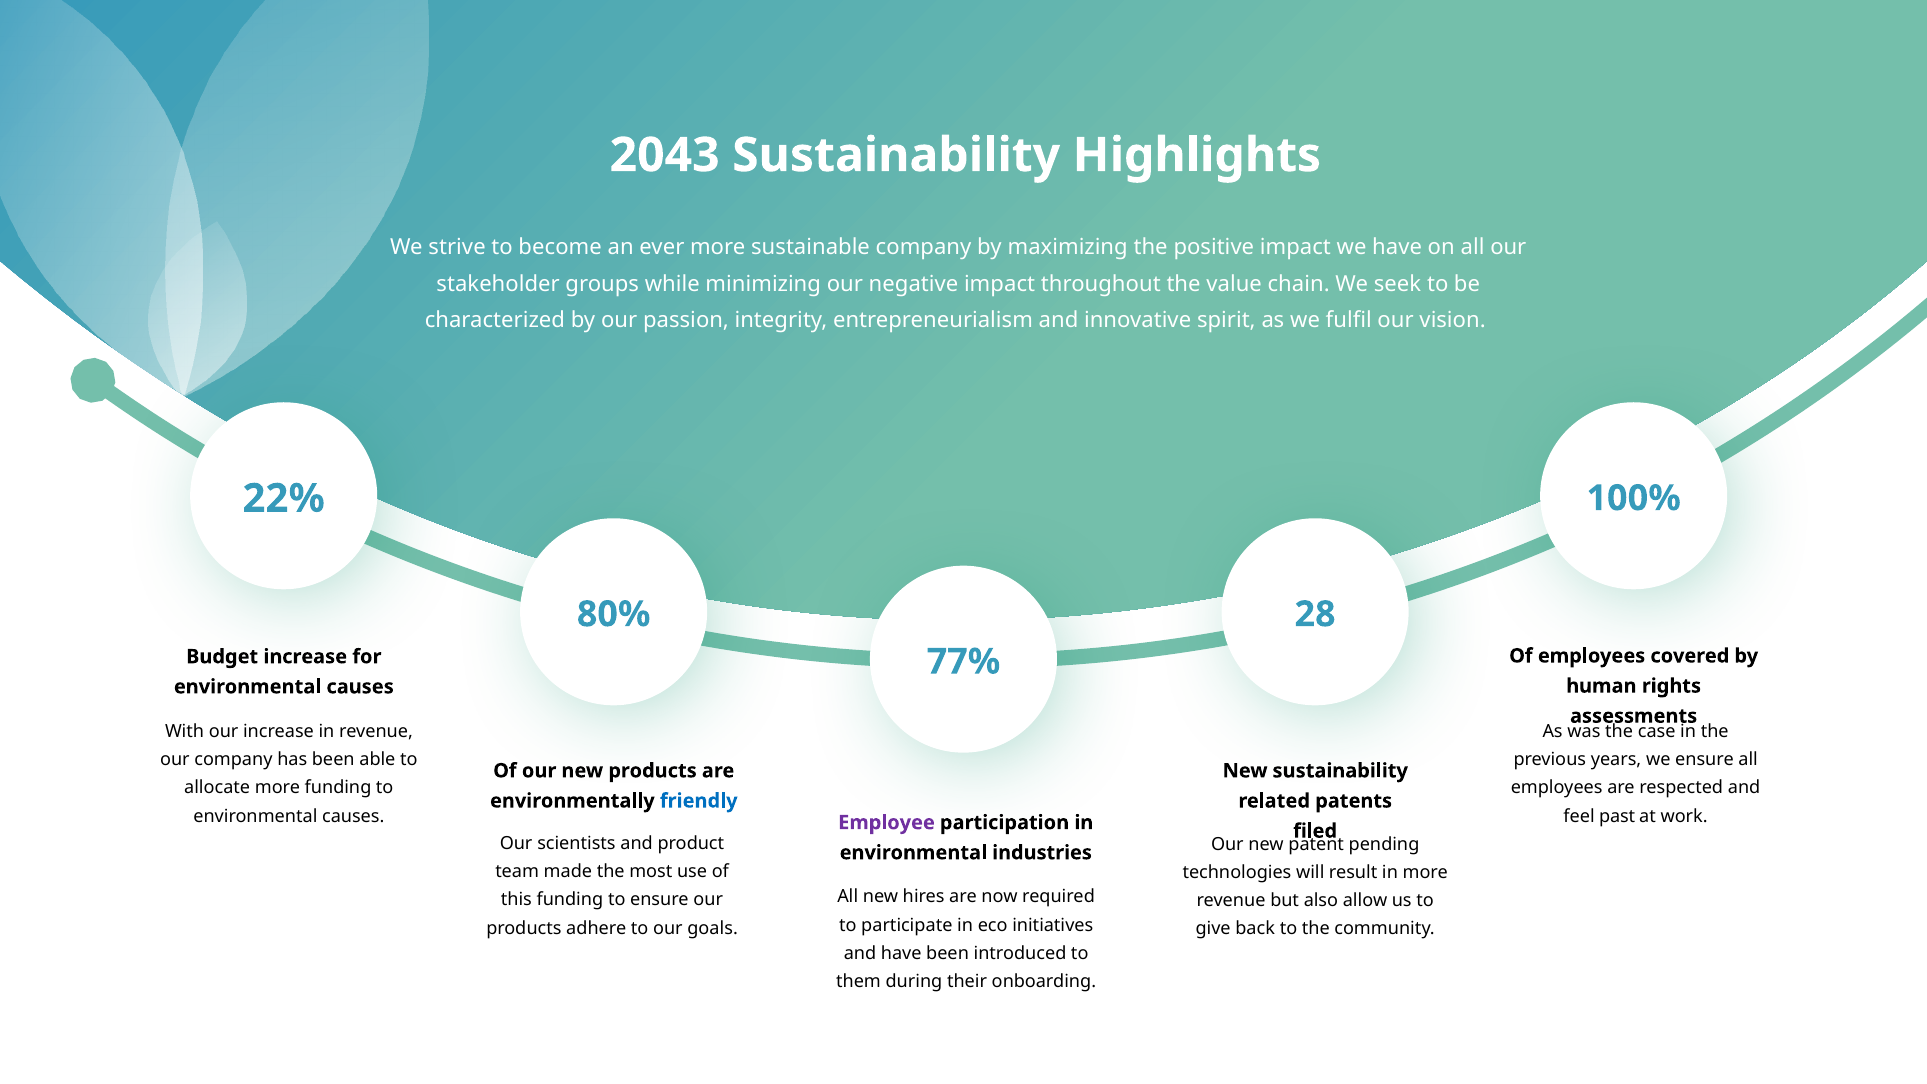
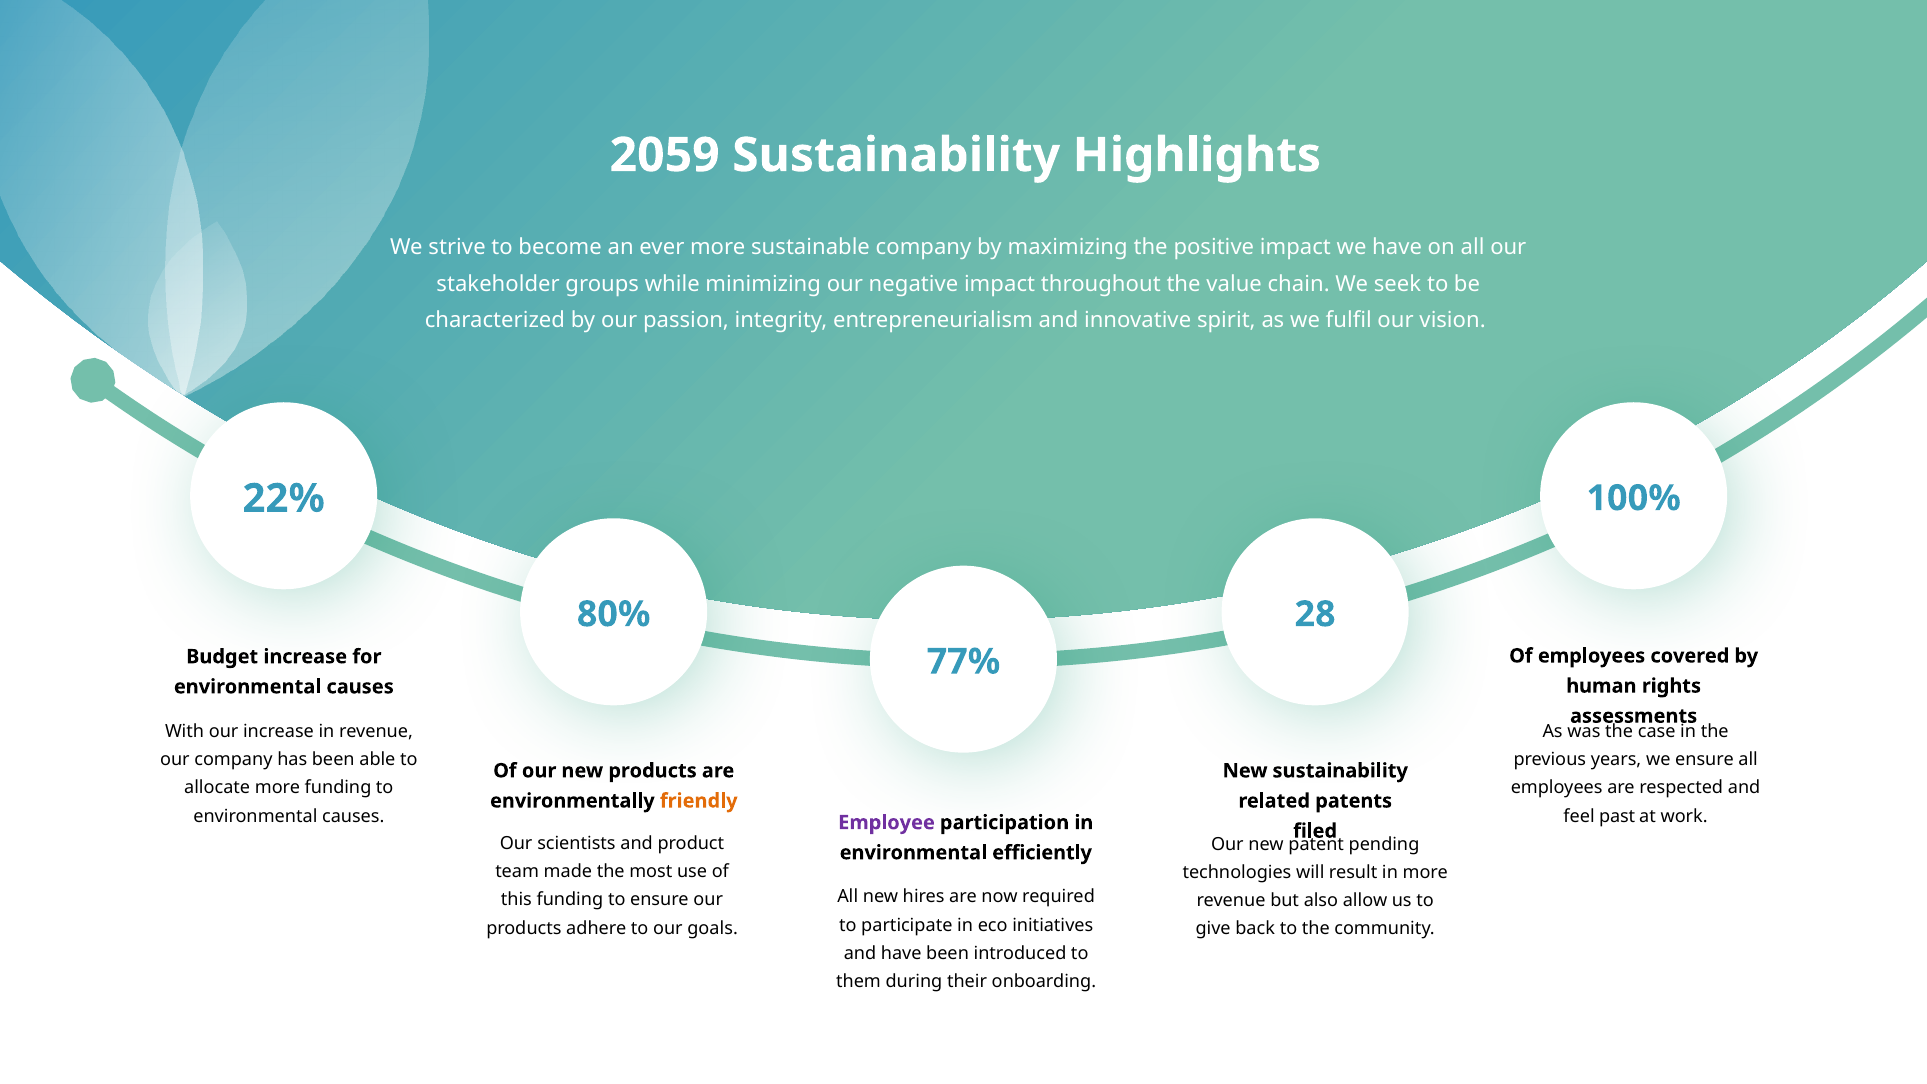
2043: 2043 -> 2059
friendly colour: blue -> orange
industries: industries -> efficiently
